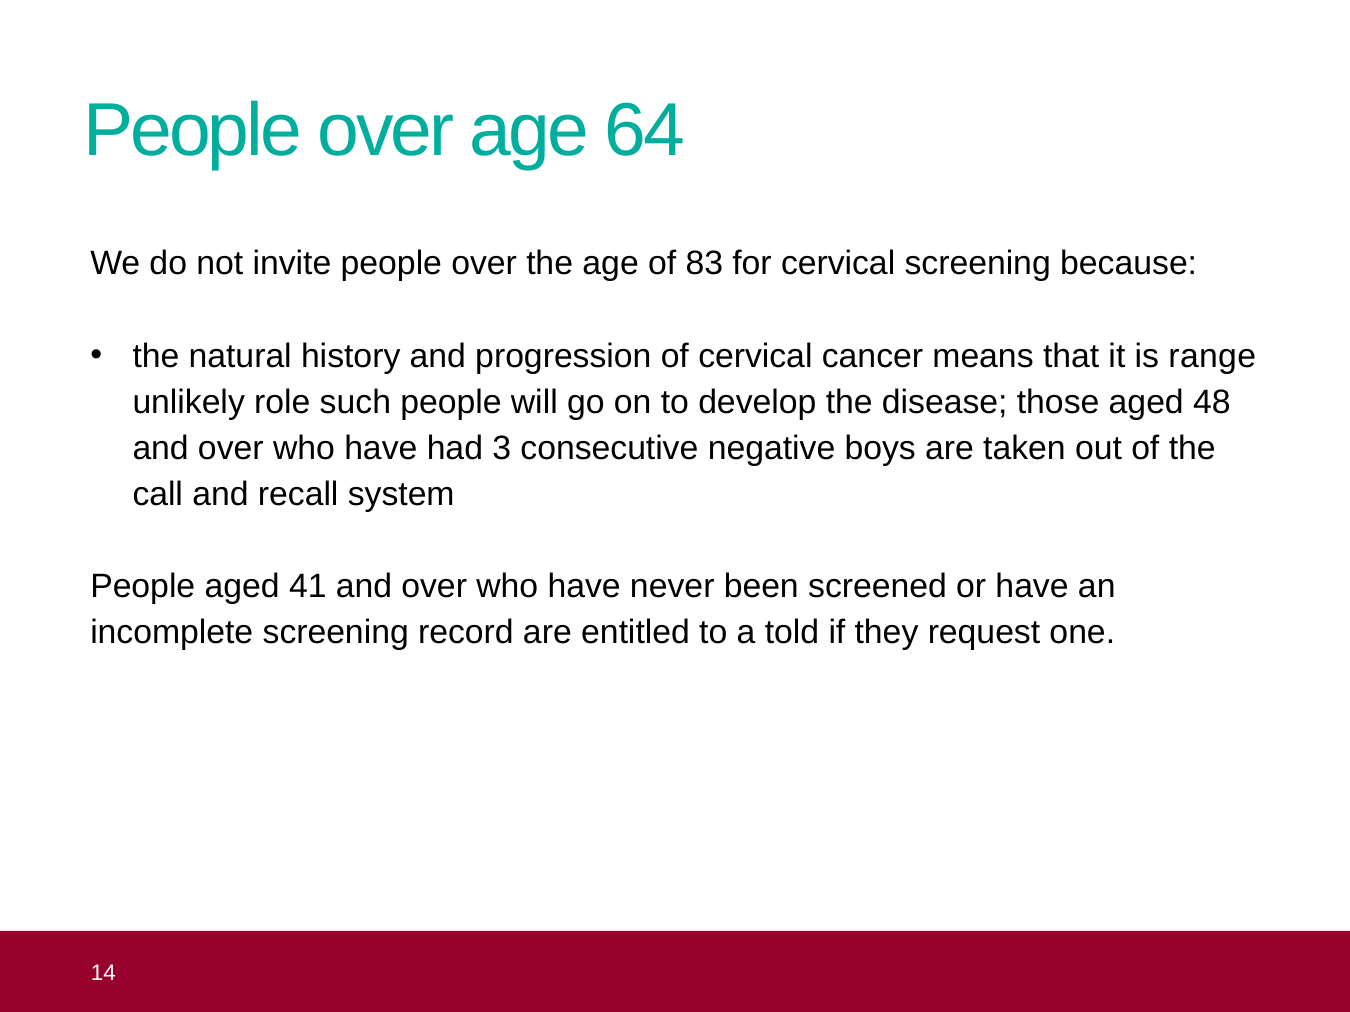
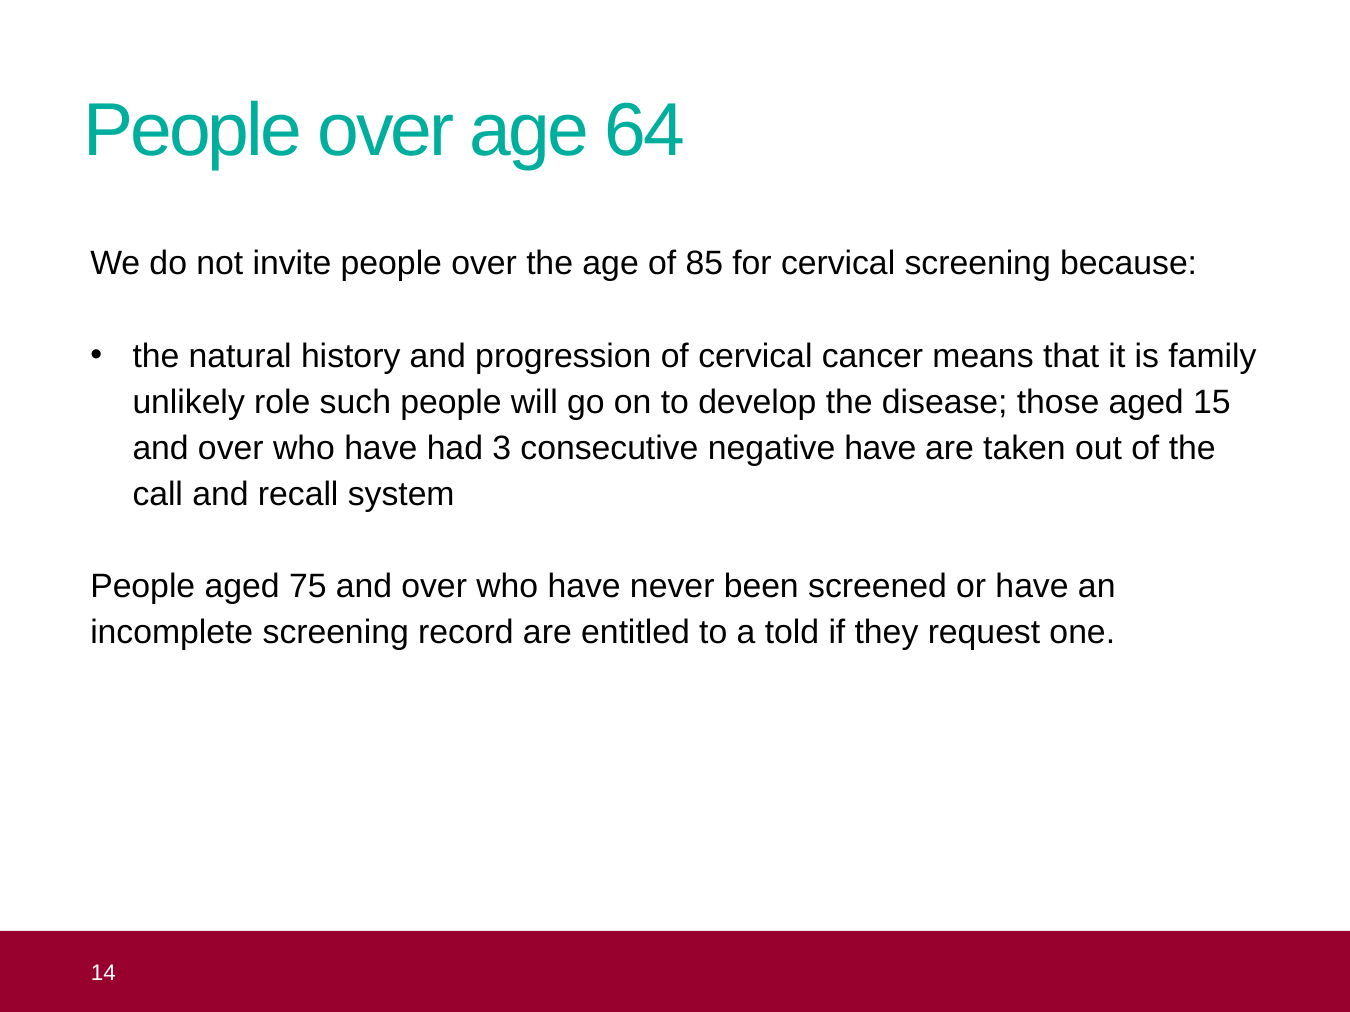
83: 83 -> 85
range: range -> family
48: 48 -> 15
negative boys: boys -> have
41: 41 -> 75
